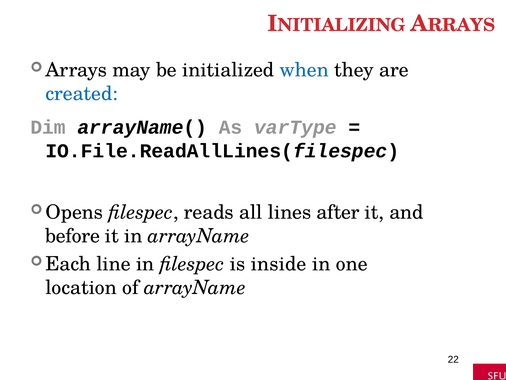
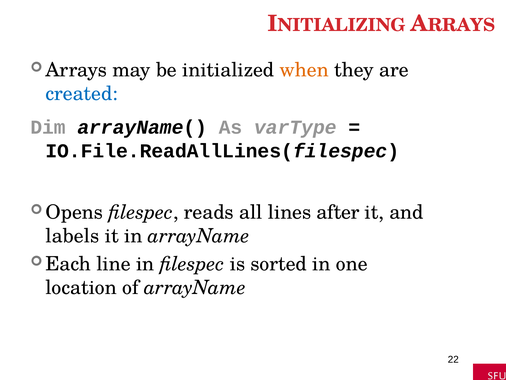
when colour: blue -> orange
before: before -> labels
inside: inside -> sorted
